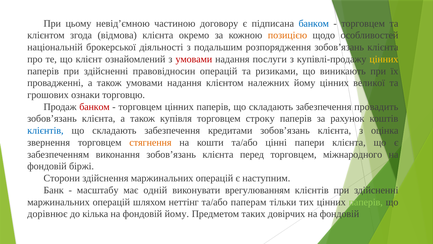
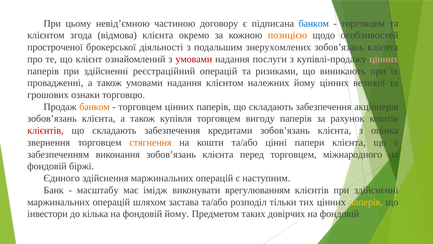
національній: національній -> простроченої
розпорядження: розпорядження -> знерухомлених
цінних at (384, 59) colour: yellow -> pink
правовідносин: правовідносин -> реєстраційний
банком at (95, 107) colour: red -> orange
провадить: провадить -> акціонерів
строку: строку -> вигоду
клієнтів at (45, 130) colour: blue -> red
Сторони: Сторони -> Єдиного
одній: одній -> імідж
неттінг: неттінг -> застава
паперам: паперам -> розподіл
паперів at (366, 202) colour: light green -> yellow
дорівнює: дорівнює -> інвестори
